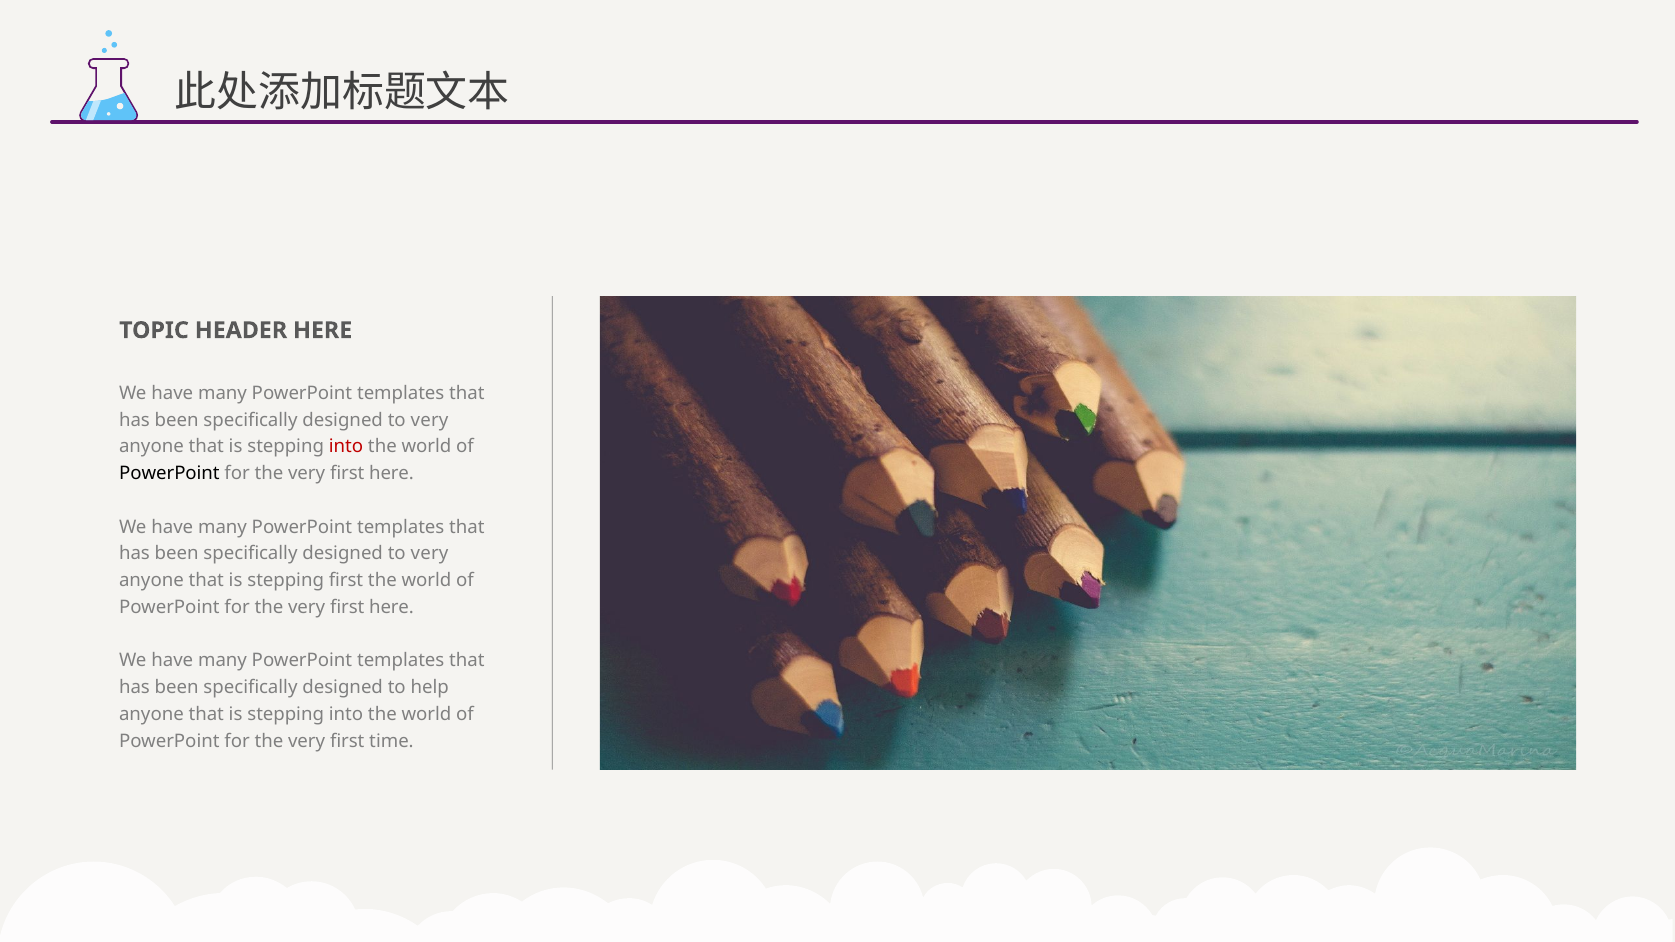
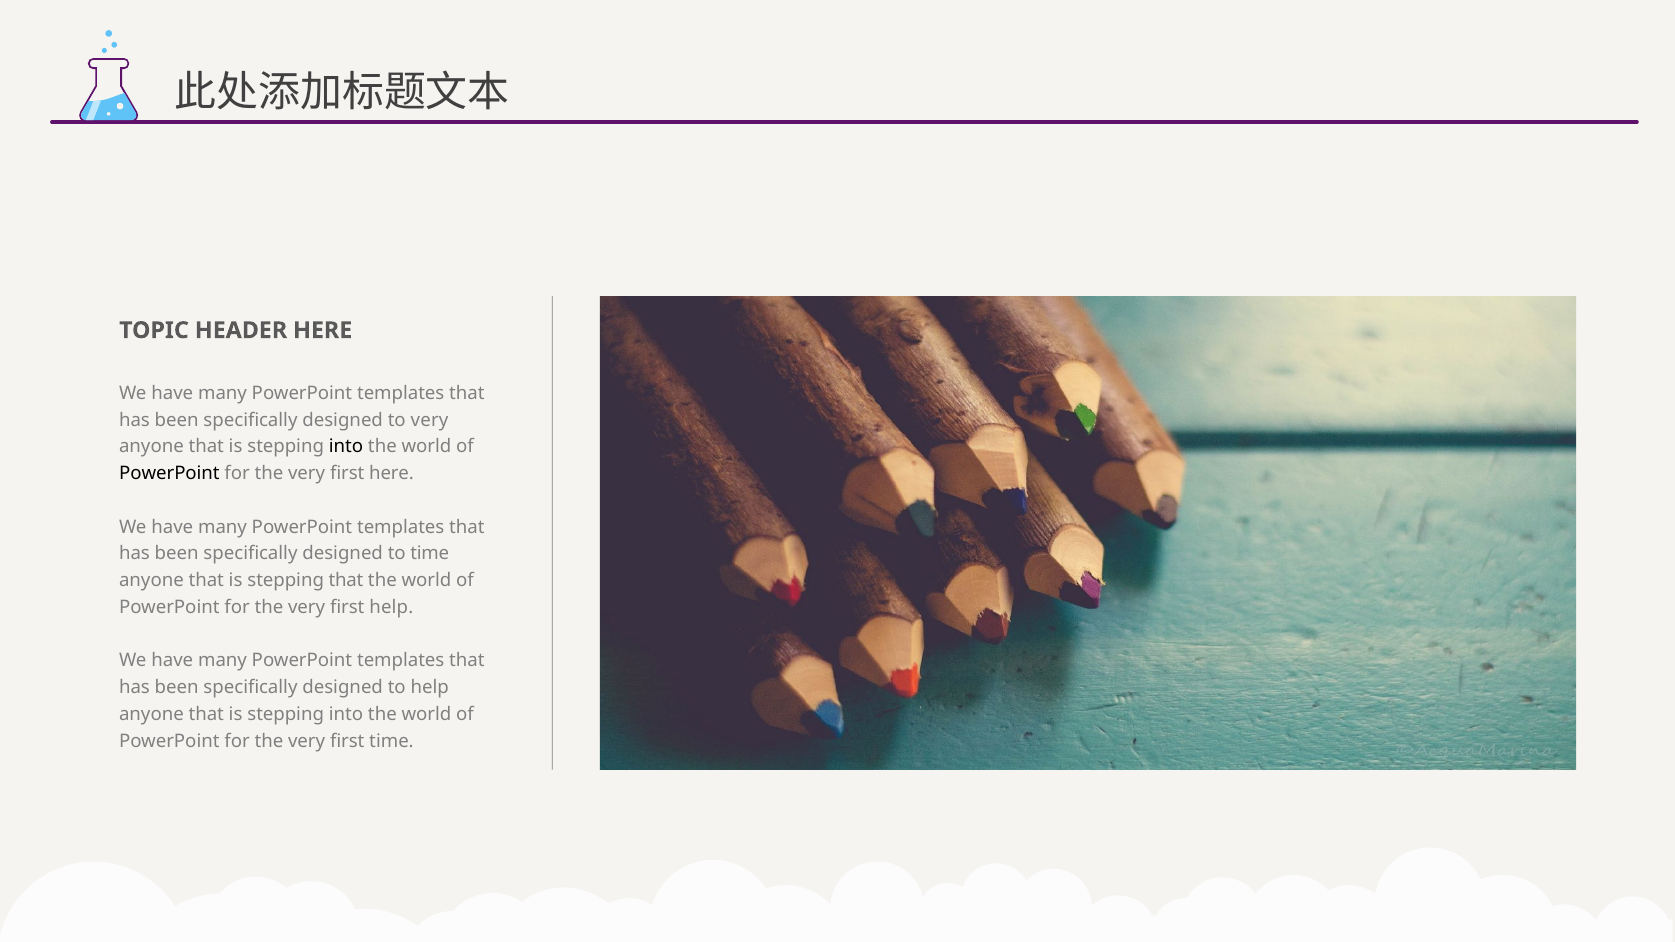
into at (346, 447) colour: red -> black
very at (430, 554): very -> time
stepping first: first -> that
here at (392, 607): here -> help
